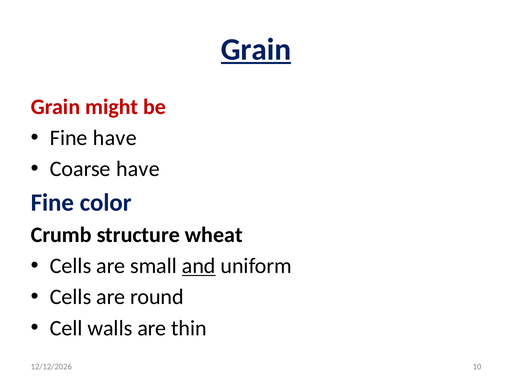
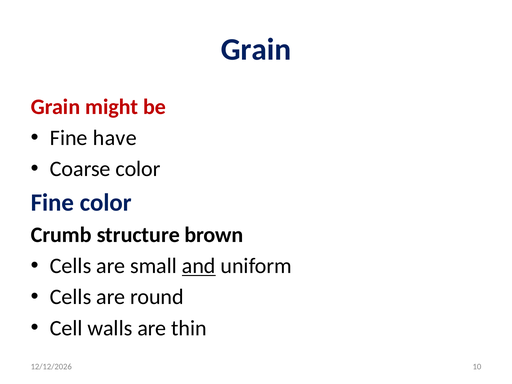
Grain at (256, 50) underline: present -> none
Coarse have: have -> color
wheat: wheat -> brown
